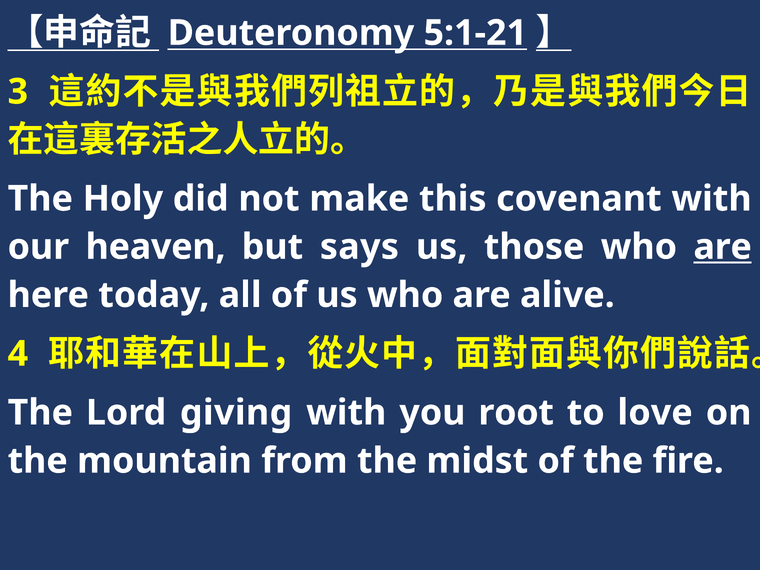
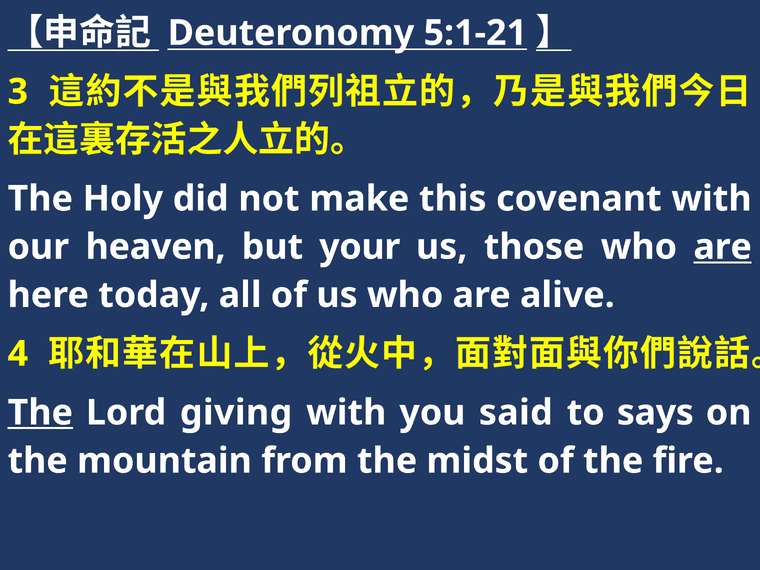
says: says -> your
The at (40, 413) underline: none -> present
root: root -> said
love: love -> says
